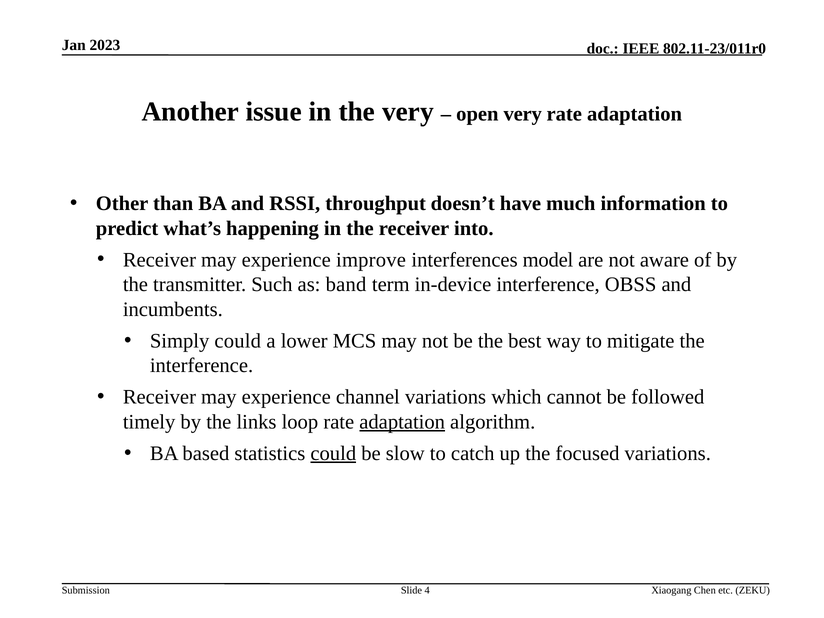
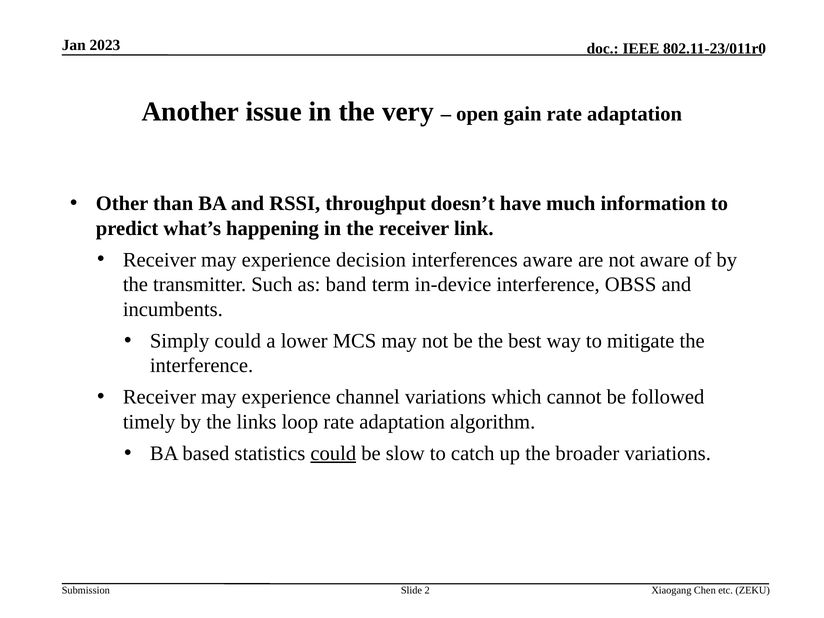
open very: very -> gain
into: into -> link
improve: improve -> decision
interferences model: model -> aware
adaptation at (402, 422) underline: present -> none
focused: focused -> broader
4: 4 -> 2
